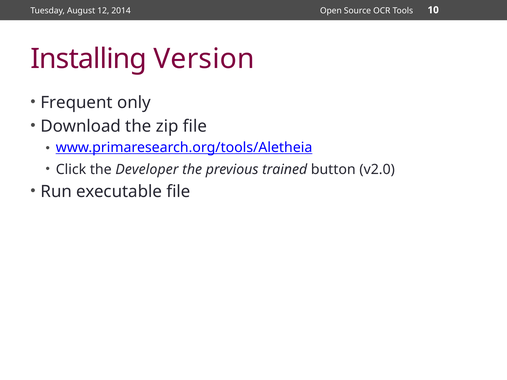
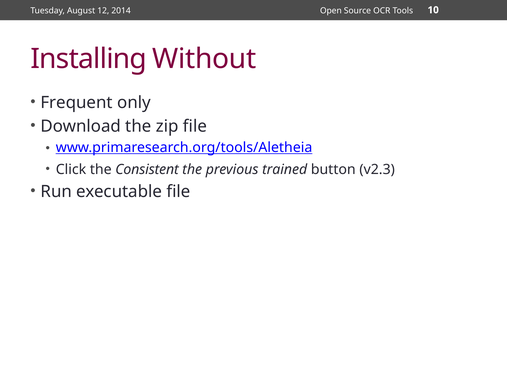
Version: Version -> Without
Developer: Developer -> Consistent
v2.0: v2.0 -> v2.3
